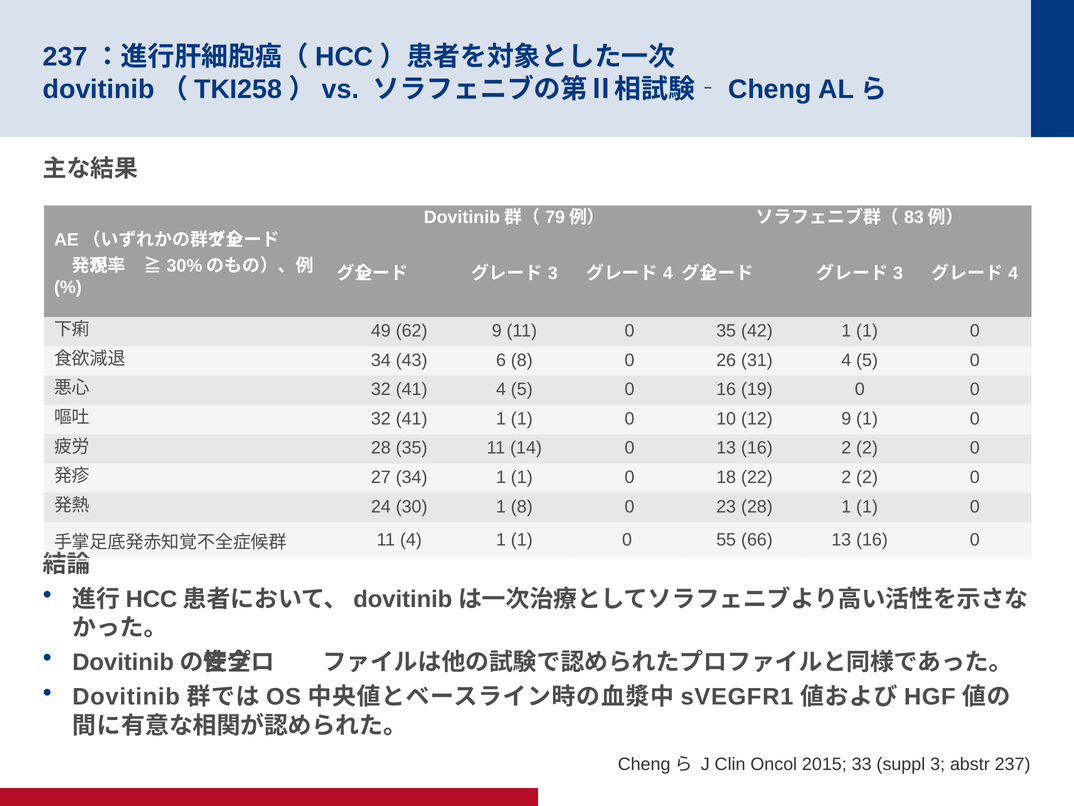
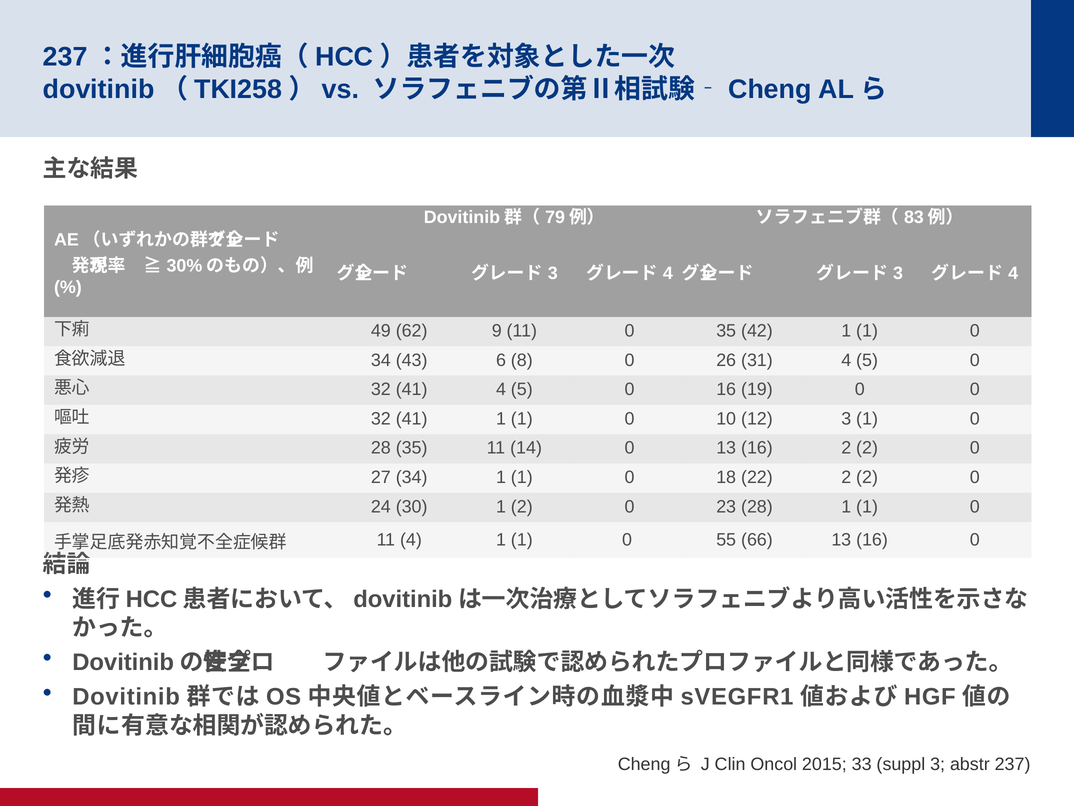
12 9: 9 -> 3
1 8: 8 -> 2
